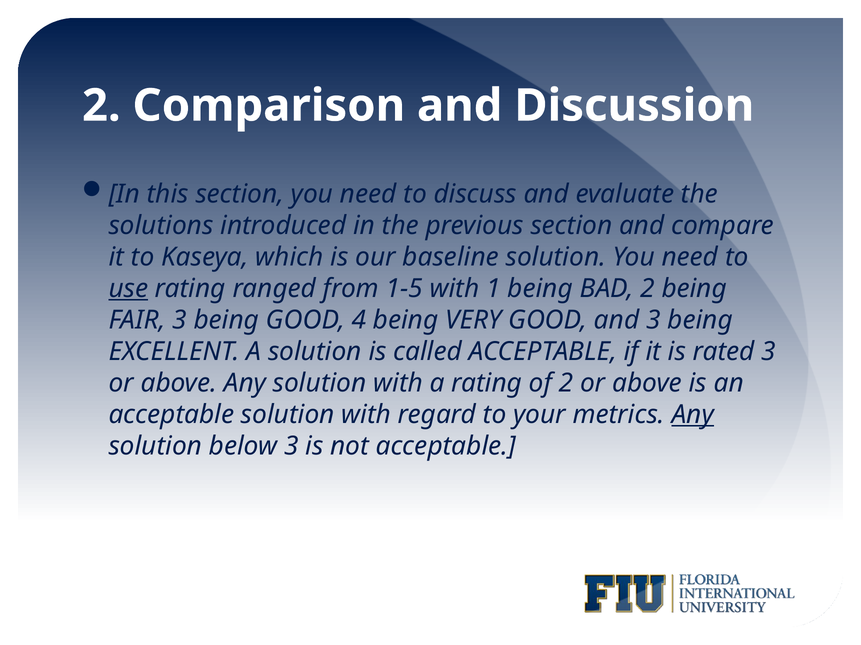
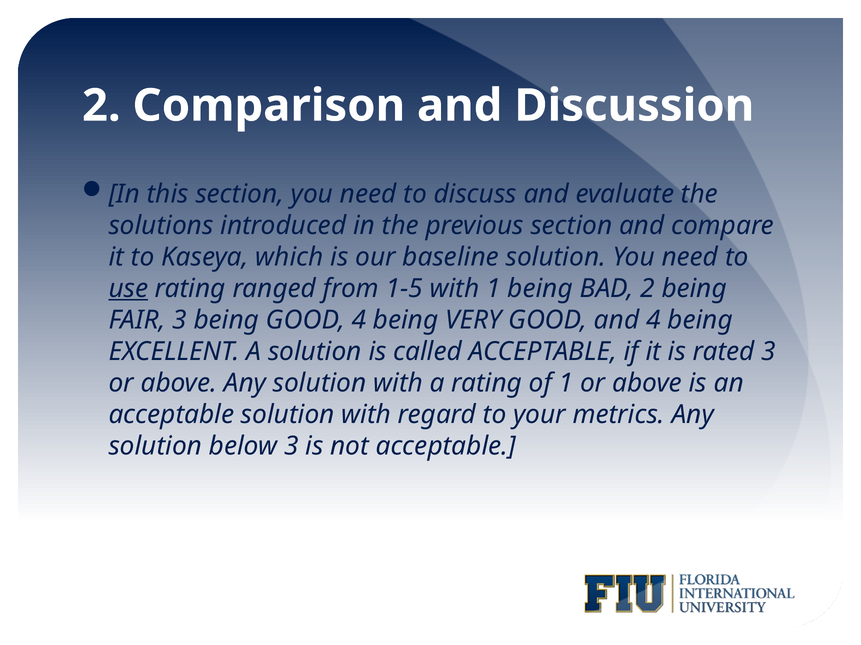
and 3: 3 -> 4
of 2: 2 -> 1
Any at (693, 415) underline: present -> none
